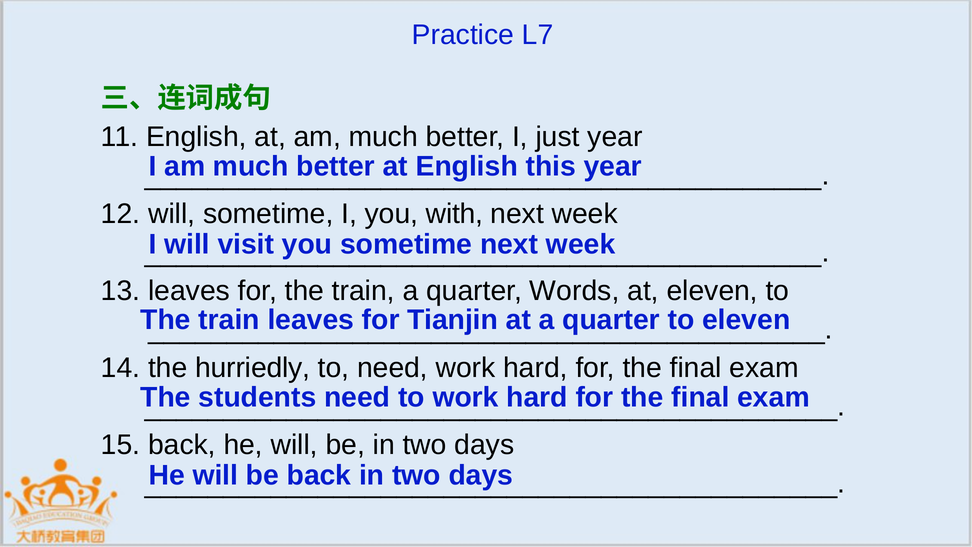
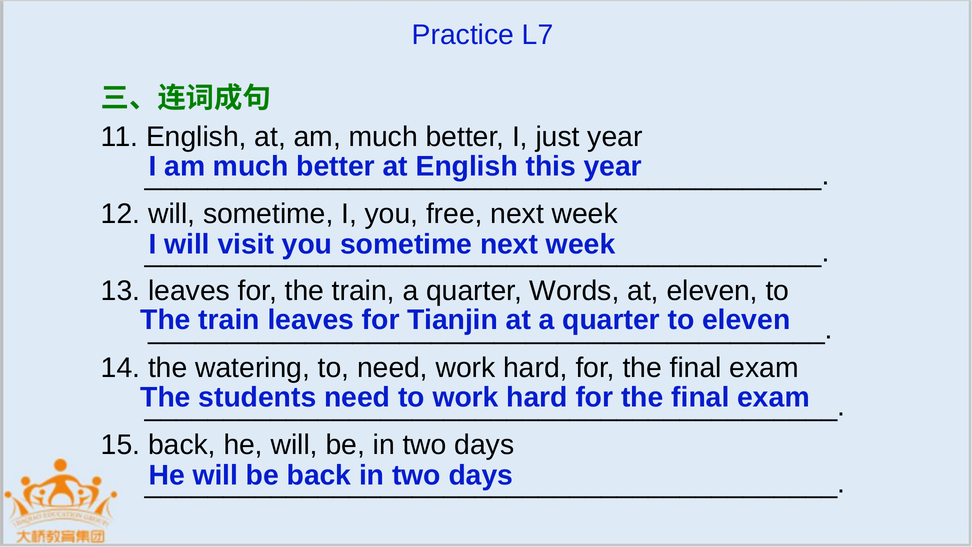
with: with -> free
hurriedly: hurriedly -> watering
